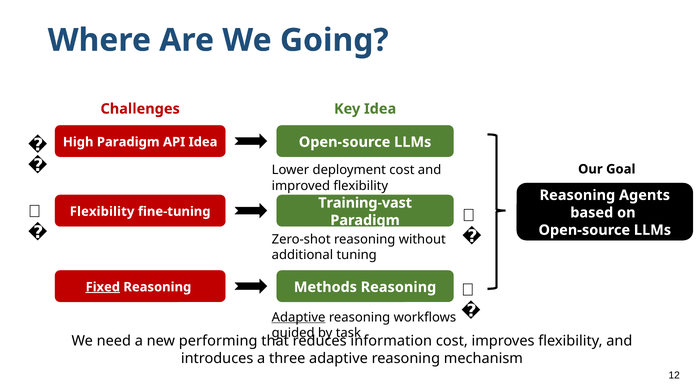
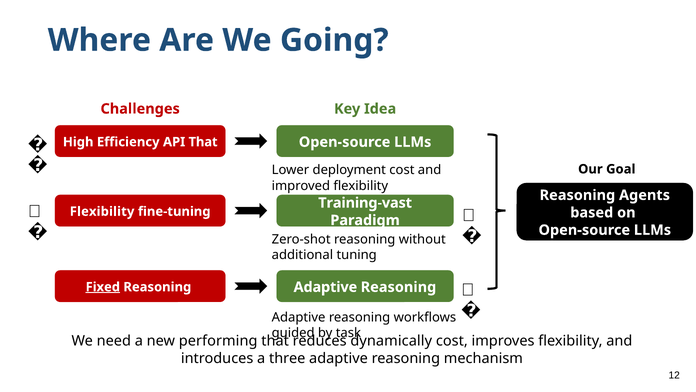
High Paradigm: Paradigm -> Efficiency
API Idea: Idea -> That
Reasoning Methods: Methods -> Adaptive
Adaptive at (299, 317) underline: present -> none
information: information -> dynamically
